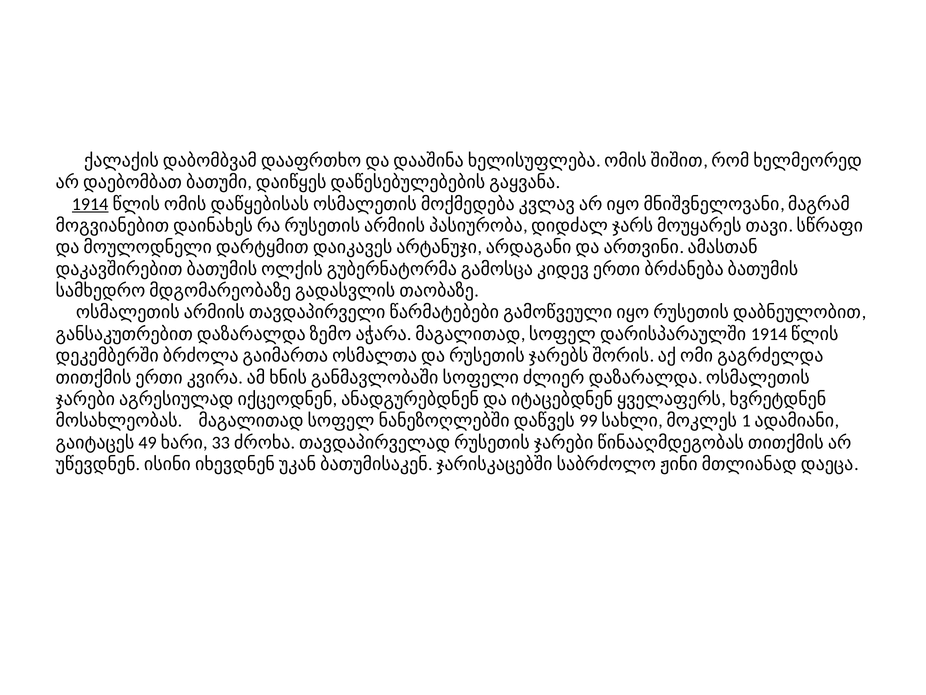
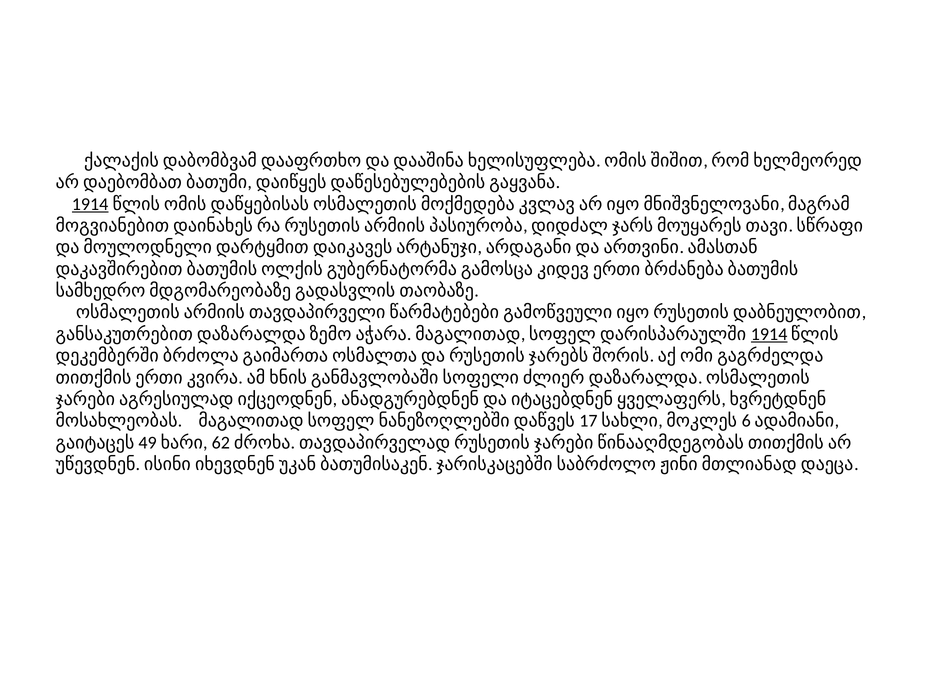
1914 at (769, 334) underline: none -> present
99: 99 -> 17
1: 1 -> 6
33: 33 -> 62
